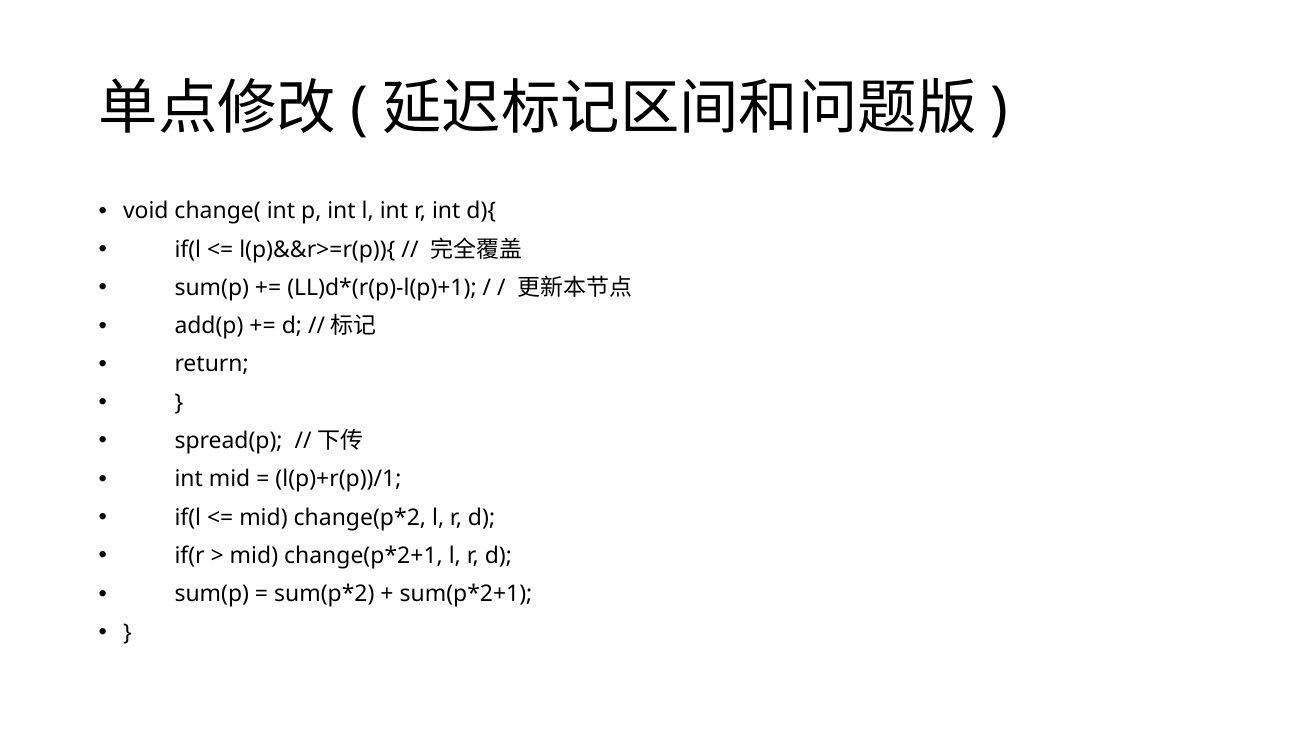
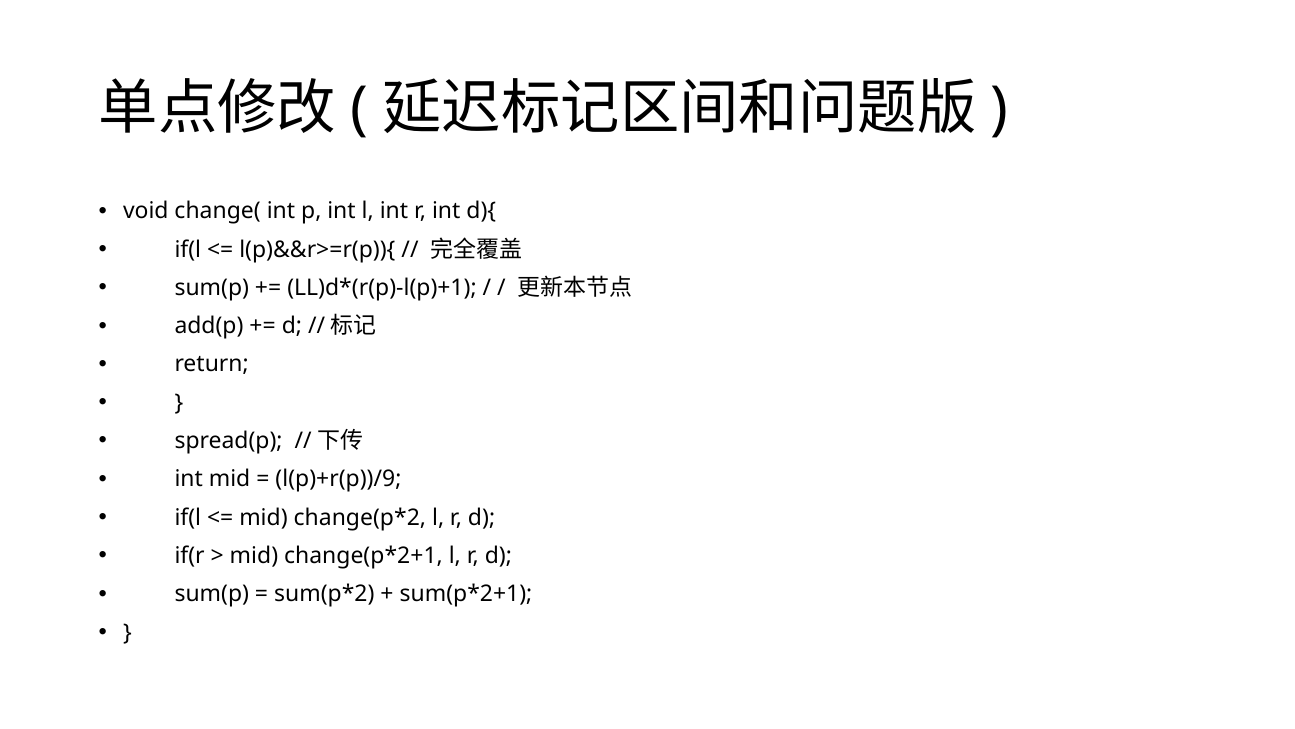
l(p)+r(p))/1: l(p)+r(p))/1 -> l(p)+r(p))/9
